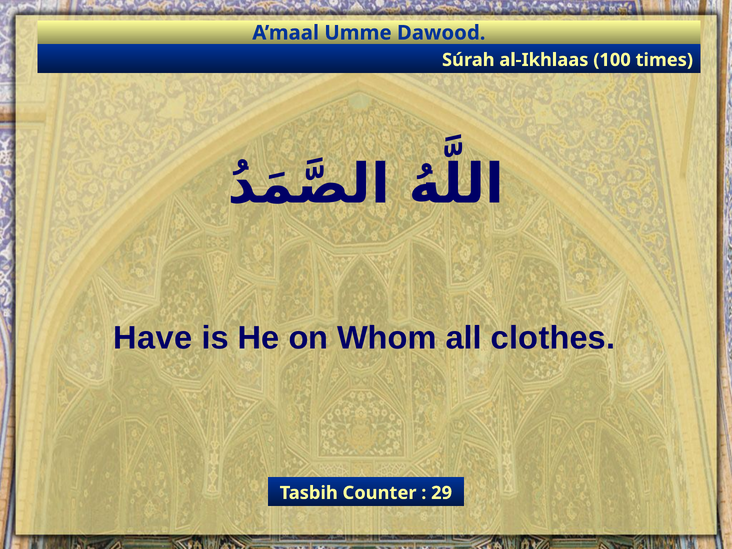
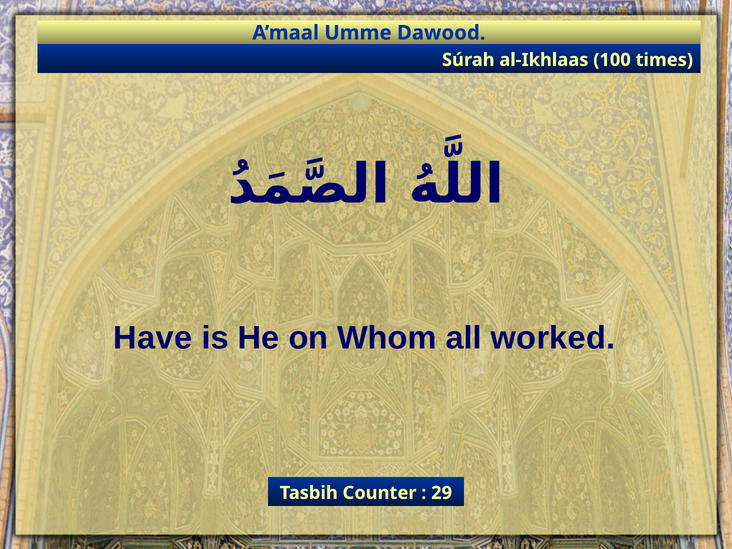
clothes: clothes -> worked
